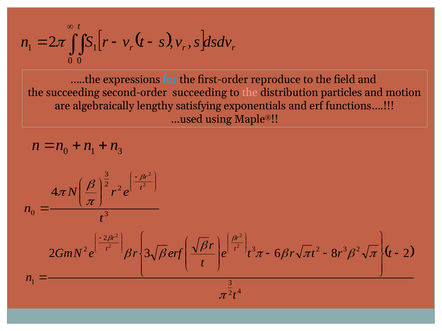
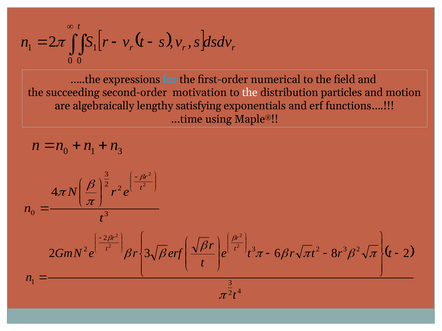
reproduce: reproduce -> numerical
second-order succeeding: succeeding -> motivation
the at (250, 93) colour: pink -> white
...used: ...used -> ...time
